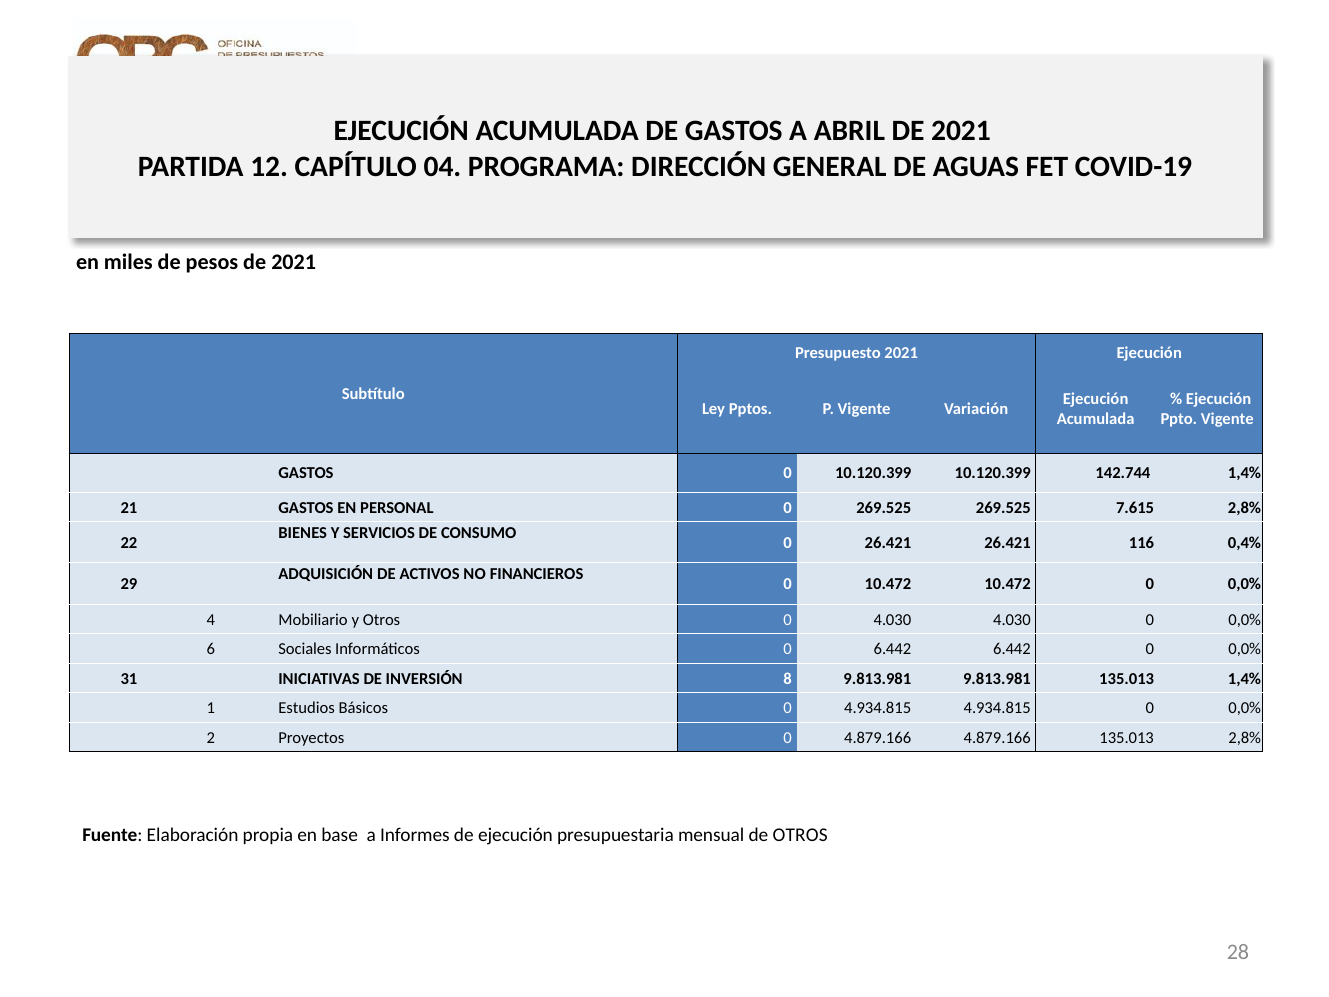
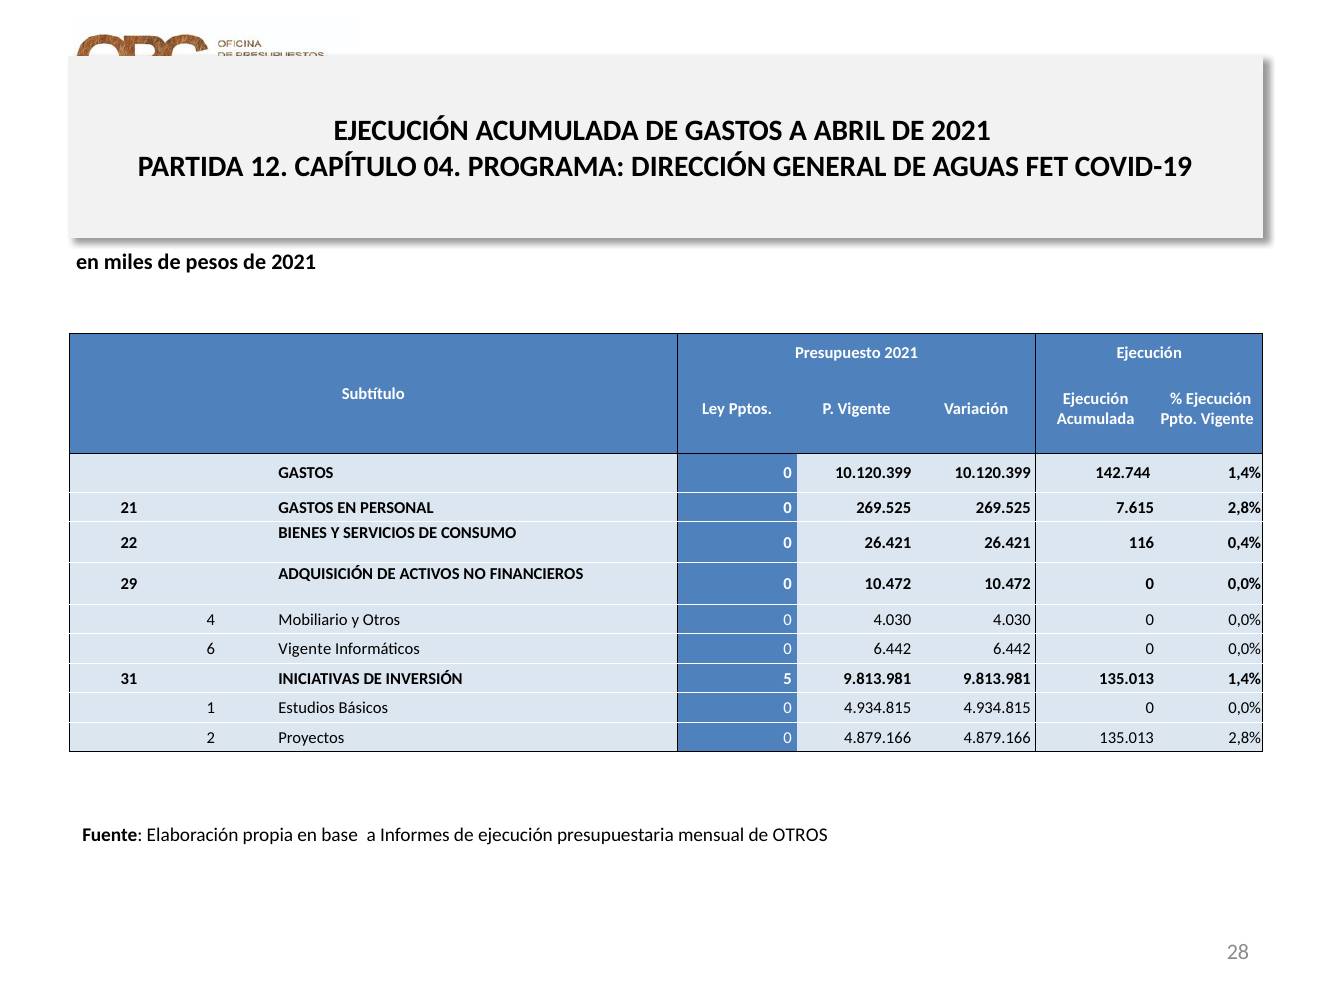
6 Sociales: Sociales -> Vigente
8: 8 -> 5
